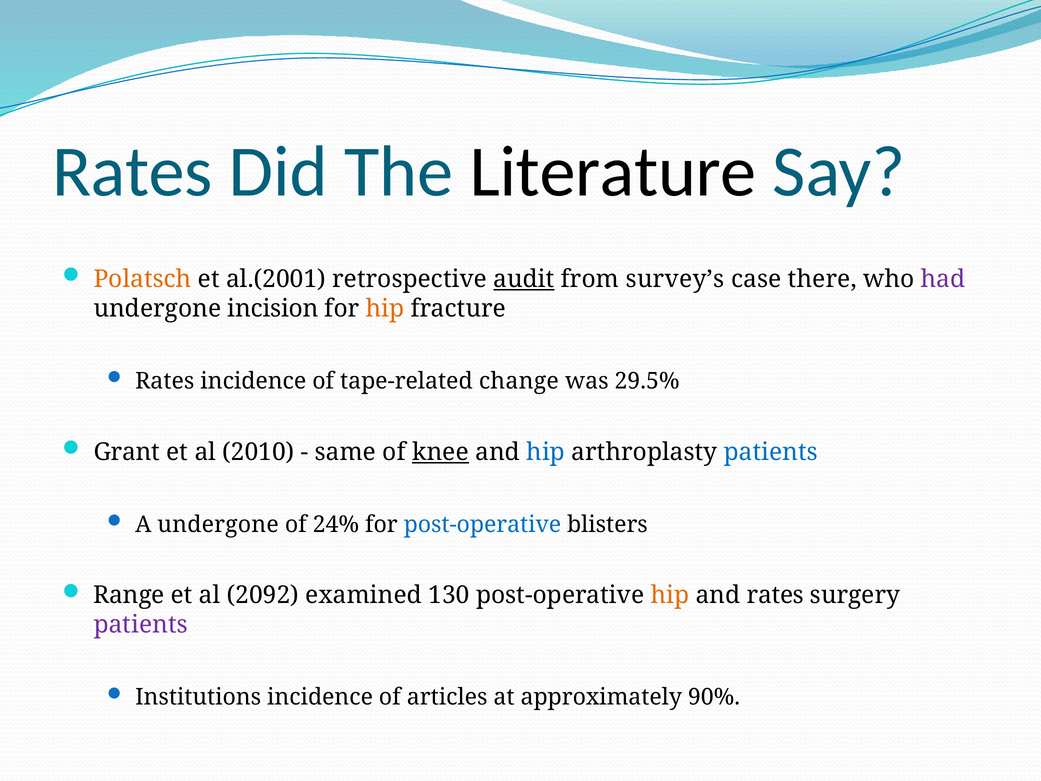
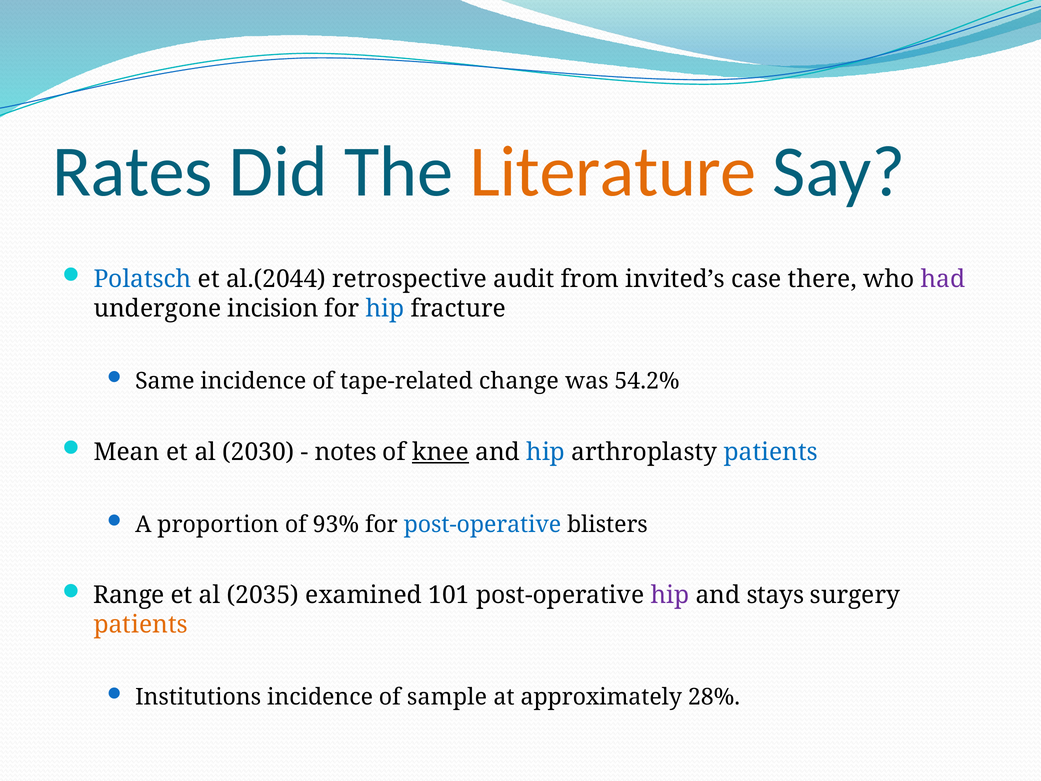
Literature colour: black -> orange
Polatsch colour: orange -> blue
al.(2001: al.(2001 -> al.(2044
audit underline: present -> none
survey’s: survey’s -> invited’s
hip at (385, 308) colour: orange -> blue
Rates at (165, 381): Rates -> Same
29.5%: 29.5% -> 54.2%
Grant: Grant -> Mean
2010: 2010 -> 2030
same: same -> notes
A undergone: undergone -> proportion
24%: 24% -> 93%
2092: 2092 -> 2035
130: 130 -> 101
hip at (670, 595) colour: orange -> purple
and rates: rates -> stays
patients at (141, 625) colour: purple -> orange
articles: articles -> sample
90%: 90% -> 28%
